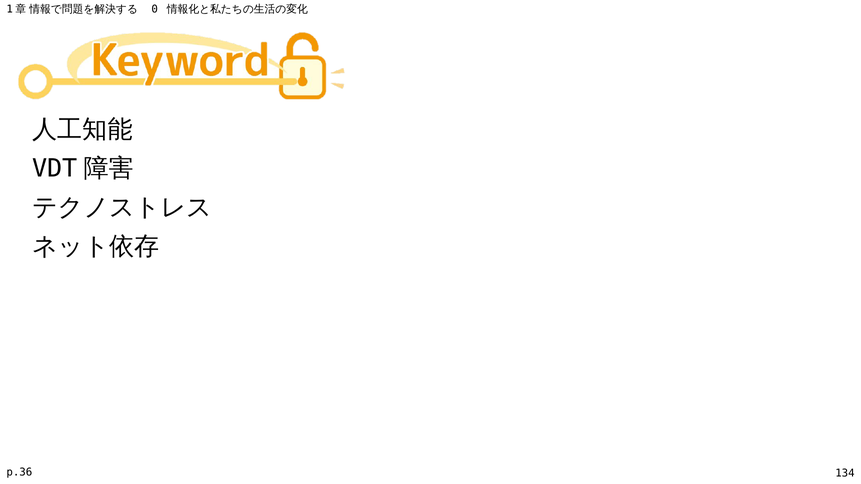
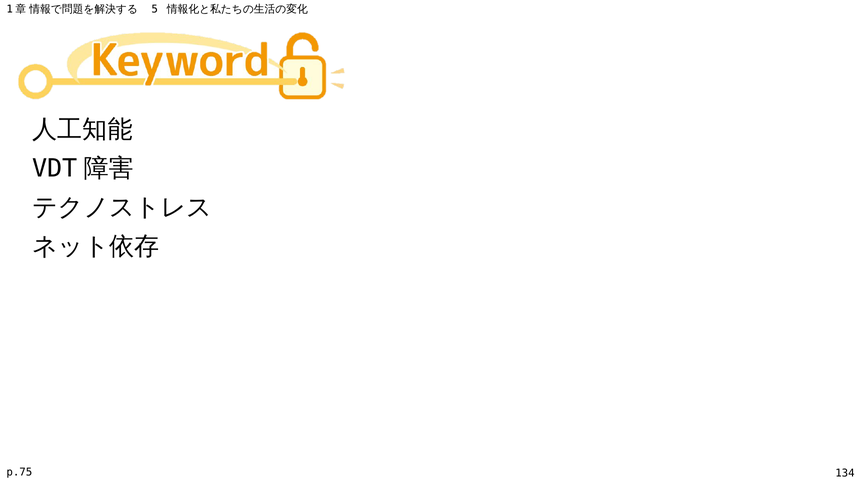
0: 0 -> 5
p.36: p.36 -> p.75
